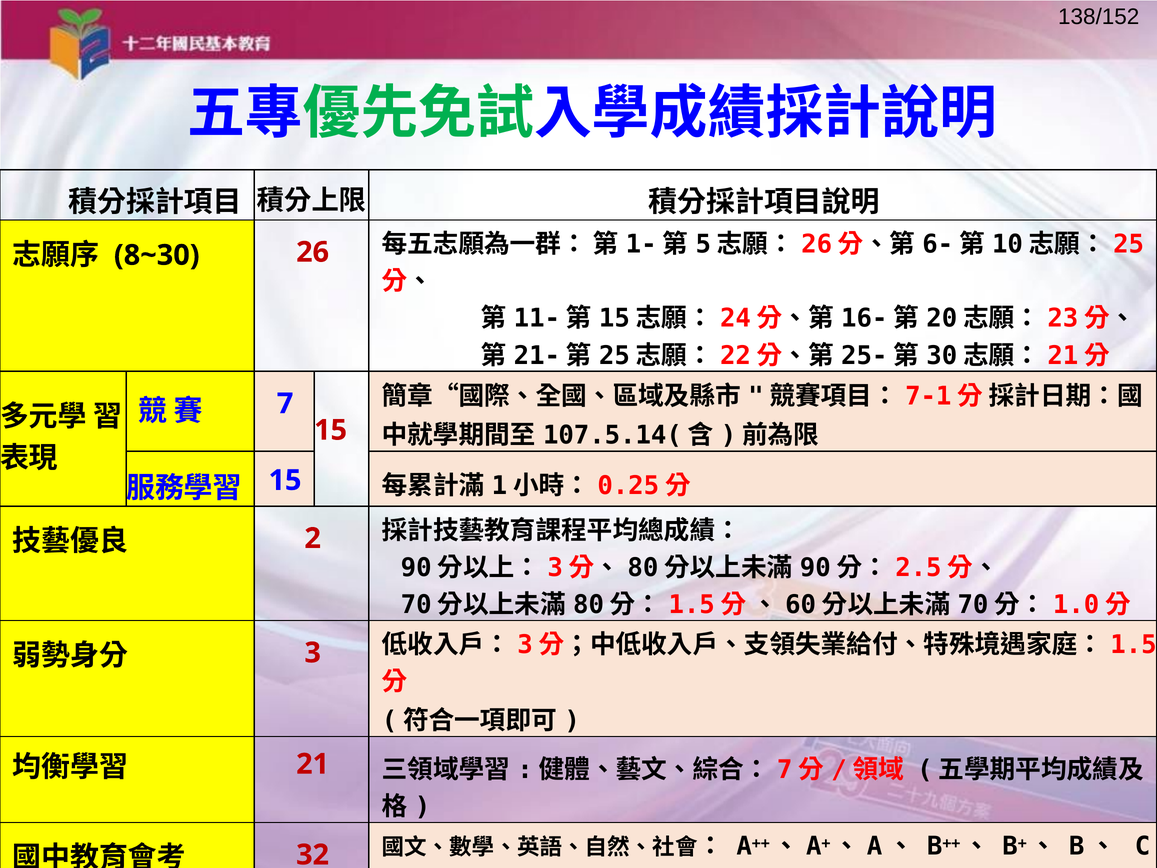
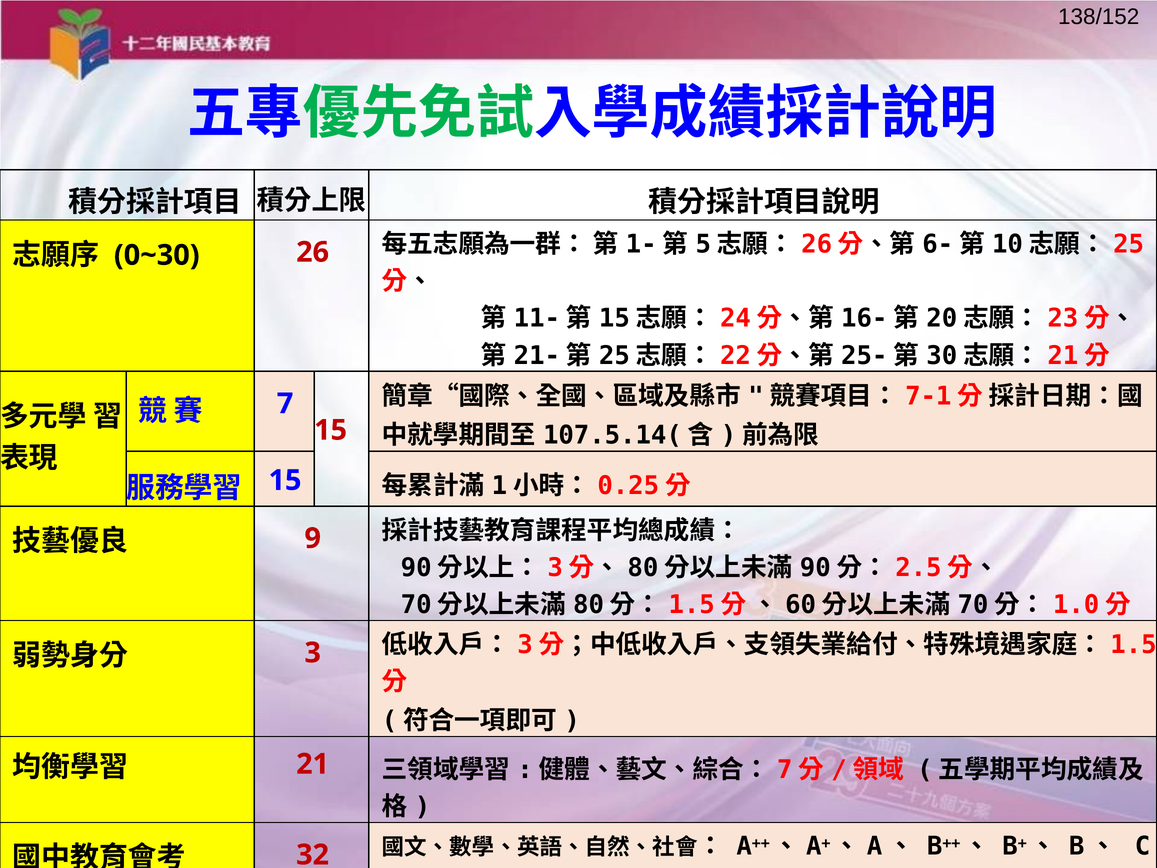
8~30: 8~30 -> 0~30
2: 2 -> 9
